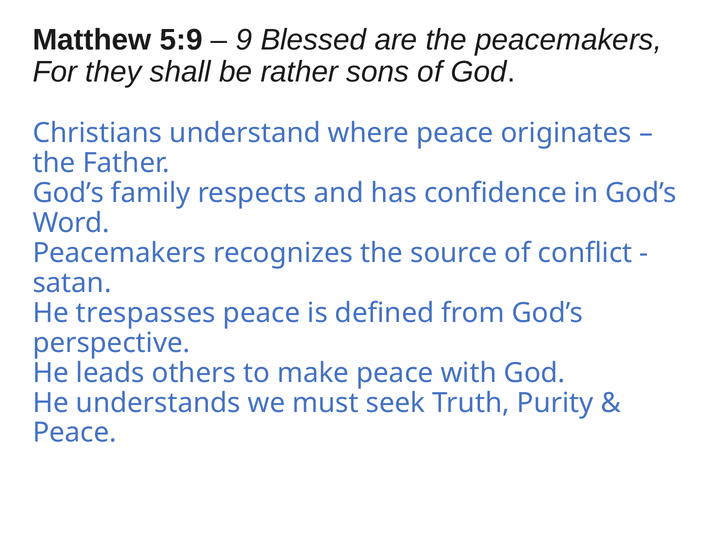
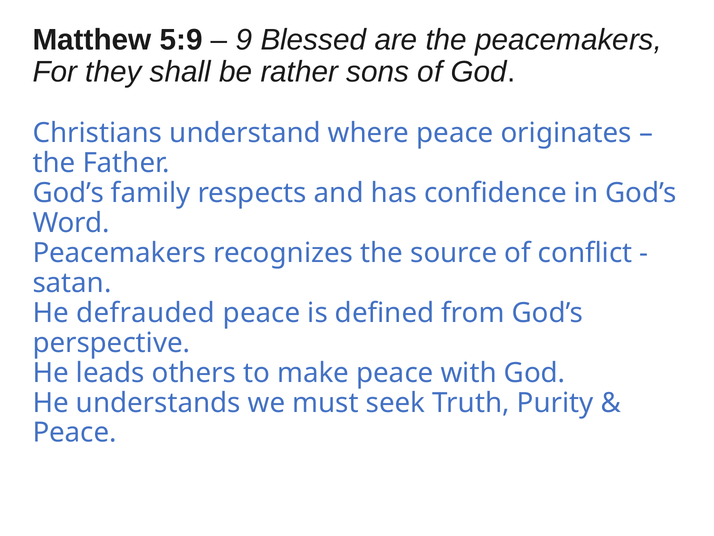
trespasses: trespasses -> defrauded
